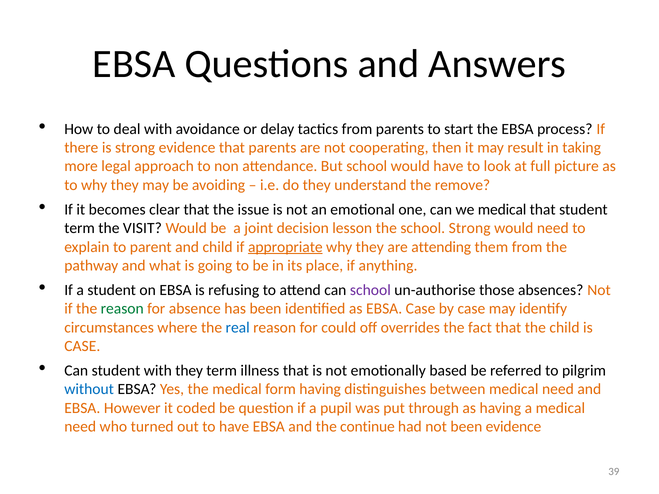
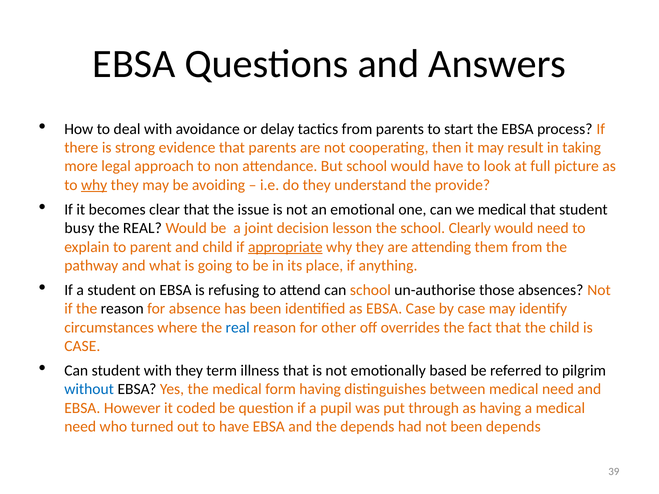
why at (94, 185) underline: none -> present
remove: remove -> provide
term at (80, 228): term -> busy
VISIT at (142, 228): VISIT -> REAL
school Strong: Strong -> Clearly
school at (370, 290) colour: purple -> orange
reason at (122, 309) colour: green -> black
could: could -> other
the continue: continue -> depends
been evidence: evidence -> depends
